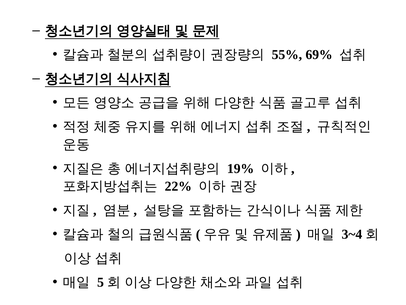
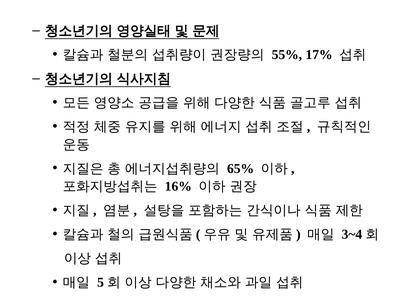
69%: 69% -> 17%
19%: 19% -> 65%
22%: 22% -> 16%
